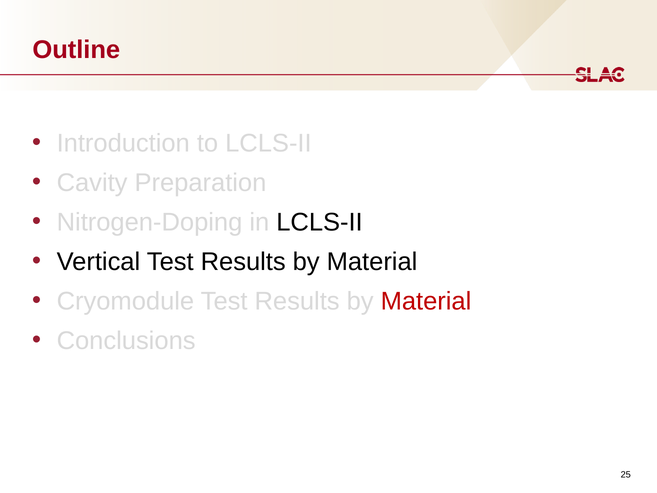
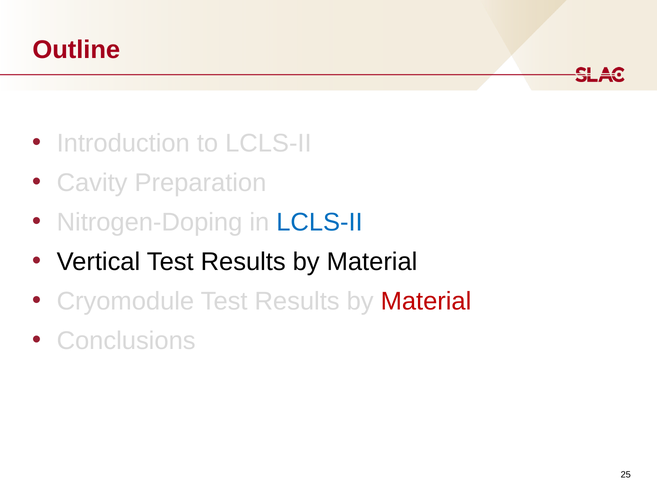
LCLS-II at (319, 222) colour: black -> blue
